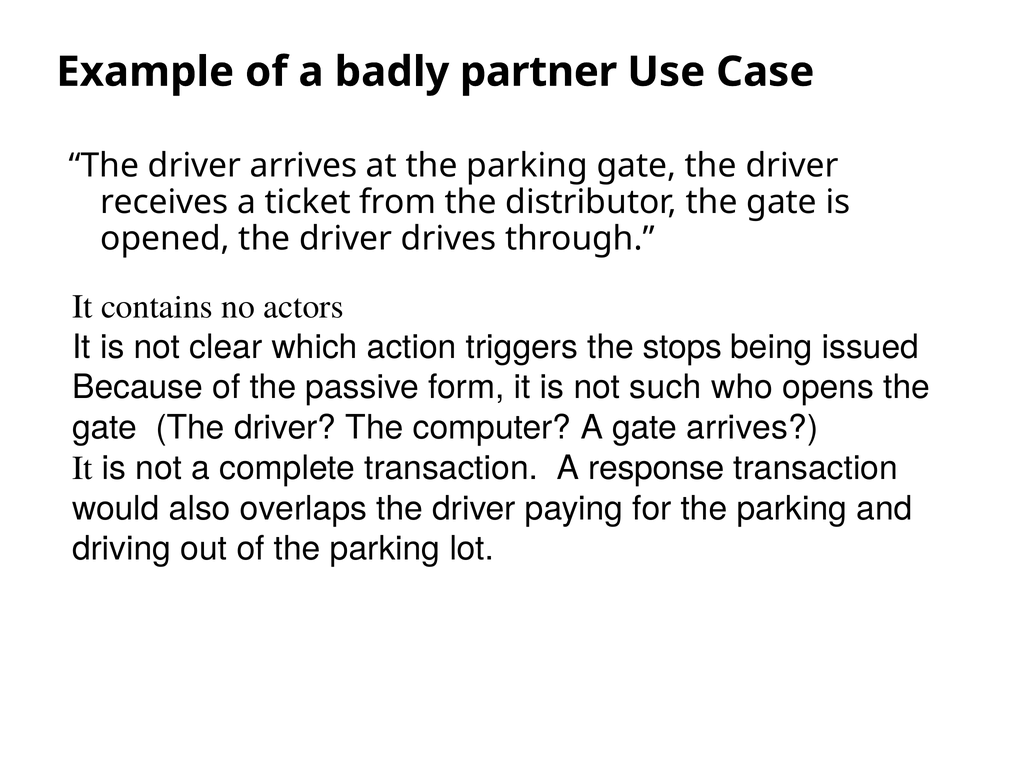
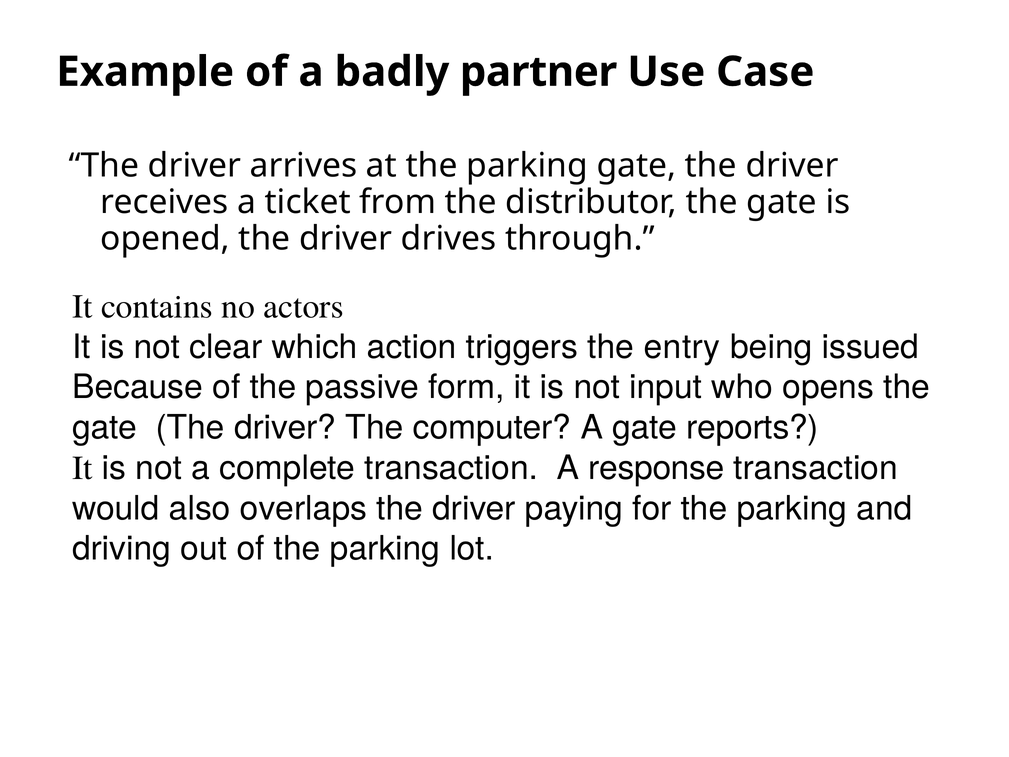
stops: stops -> entry
such: such -> input
gate arrives: arrives -> reports
